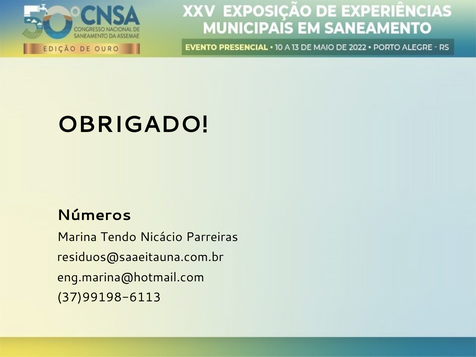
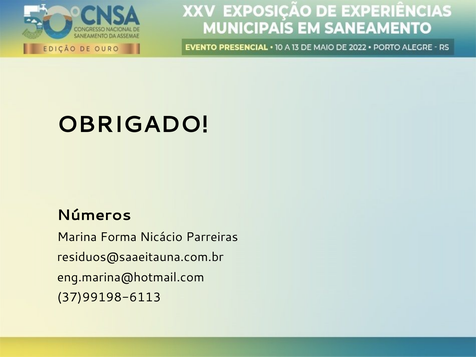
Tendo: Tendo -> Forma
